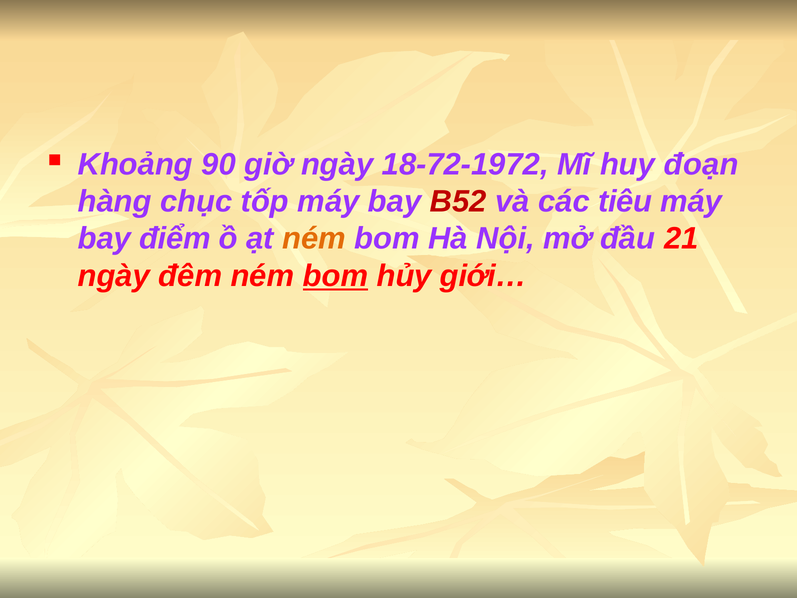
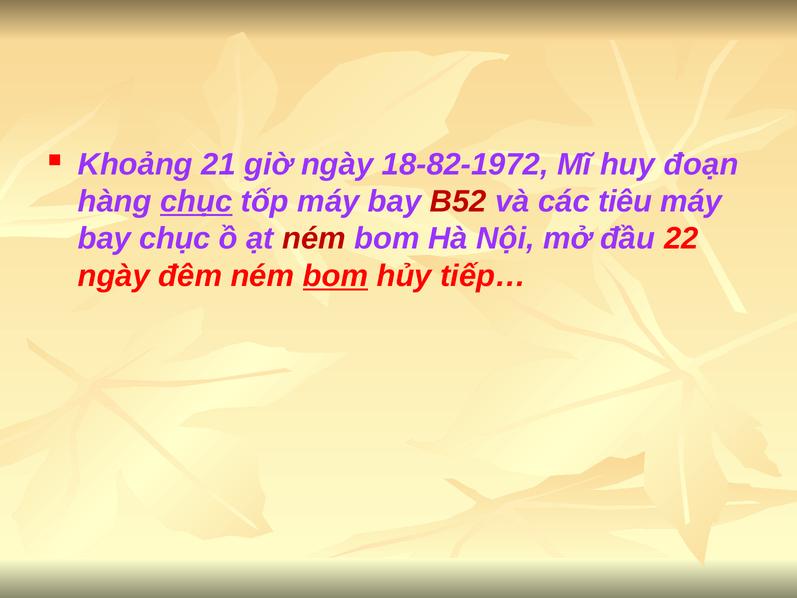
90: 90 -> 21
18-72-1972: 18-72-1972 -> 18-82-1972
chục at (196, 201) underline: none -> present
bay điểm: điểm -> chục
ném at (314, 239) colour: orange -> red
21: 21 -> 22
giới…: giới… -> tiếp…
